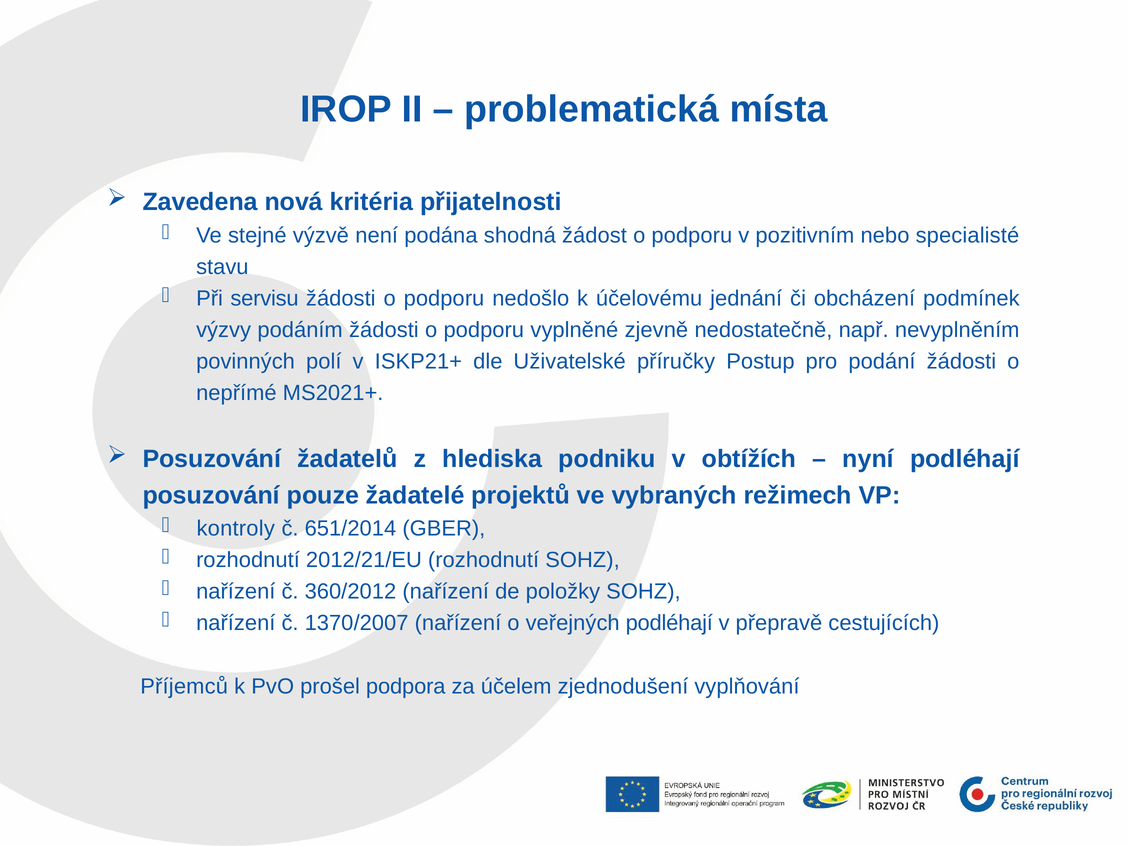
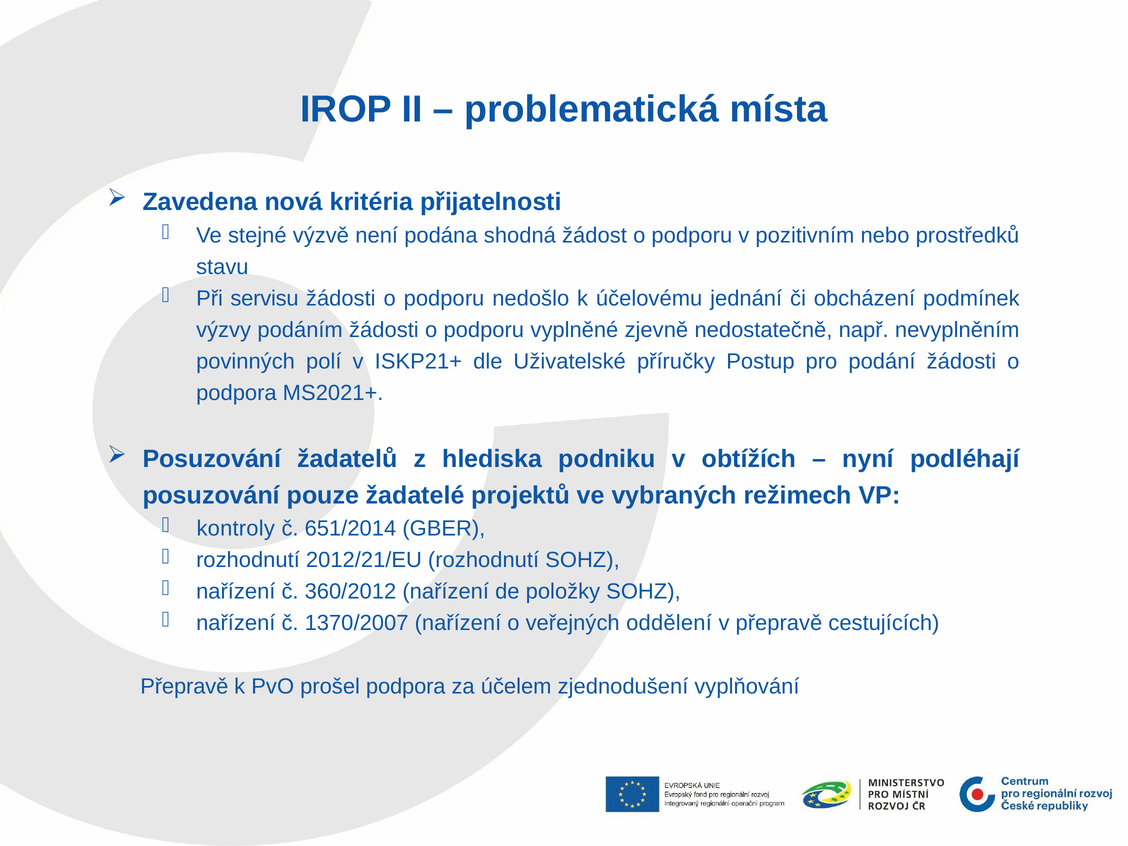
specialisté: specialisté -> prostředků
nepřímé at (236, 393): nepřímé -> podpora
veřejných podléhají: podléhají -> oddělení
Příjemců at (184, 686): Příjemců -> Přepravě
